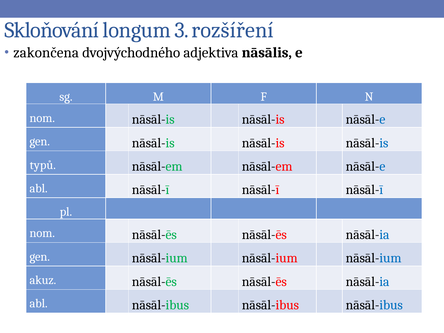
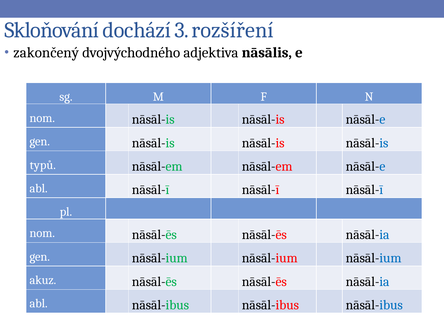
longum: longum -> dochází
zakončena: zakončena -> zakončený
